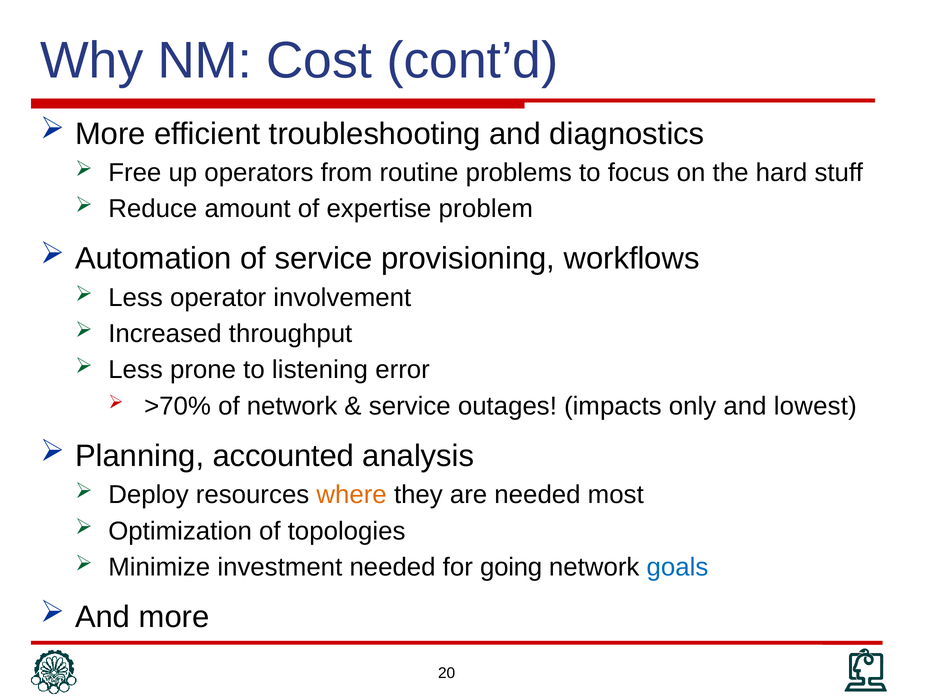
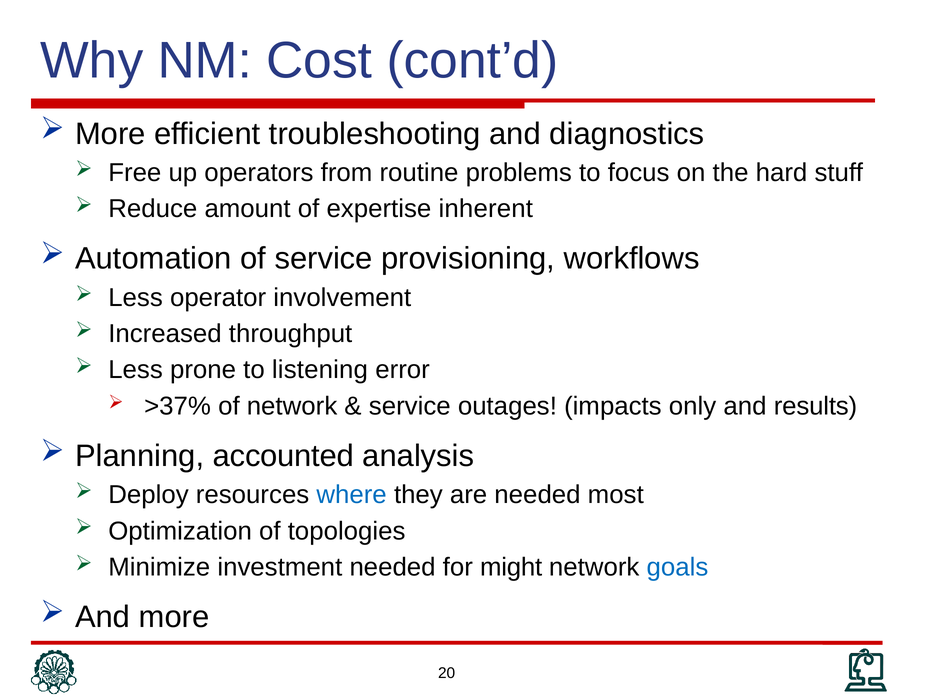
problem: problem -> inherent
>70%: >70% -> >37%
lowest: lowest -> results
where colour: orange -> blue
going: going -> might
